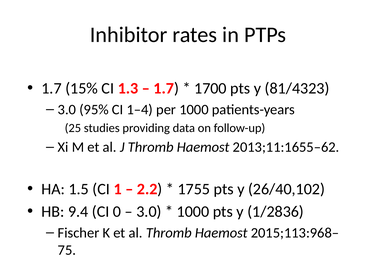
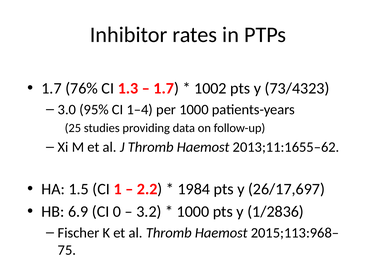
15%: 15% -> 76%
1700: 1700 -> 1002
81/4323: 81/4323 -> 73/4323
1755: 1755 -> 1984
26/40,102: 26/40,102 -> 26/17,697
9.4: 9.4 -> 6.9
3.0 at (149, 212): 3.0 -> 3.2
